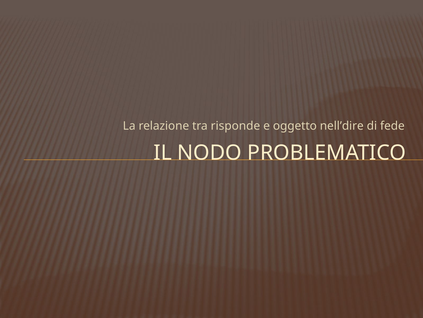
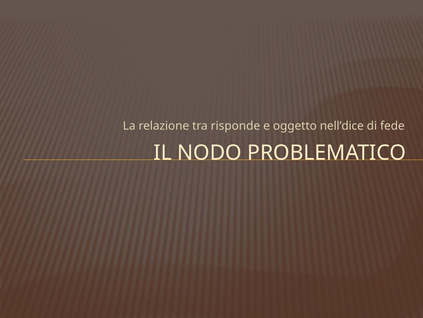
nell’dire: nell’dire -> nell’dice
